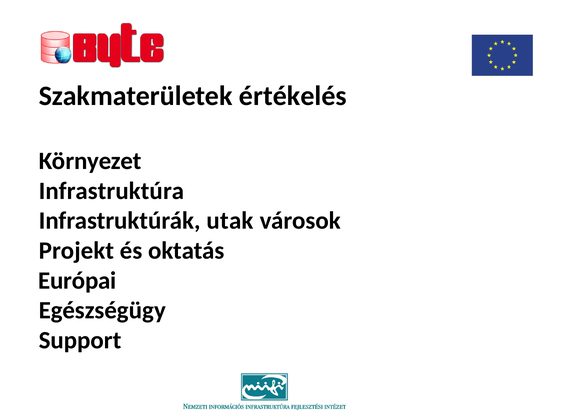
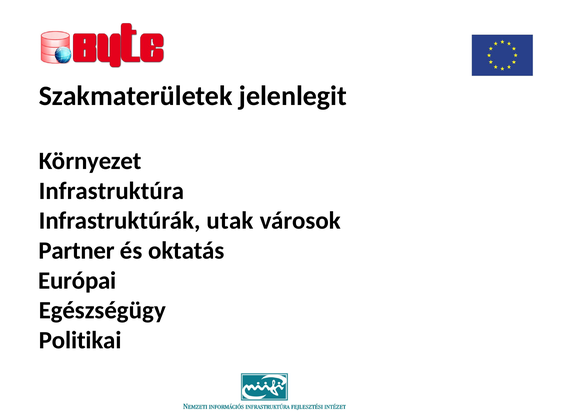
értékelés: értékelés -> jelenlegit
Projekt: Projekt -> Partner
Support: Support -> Politikai
